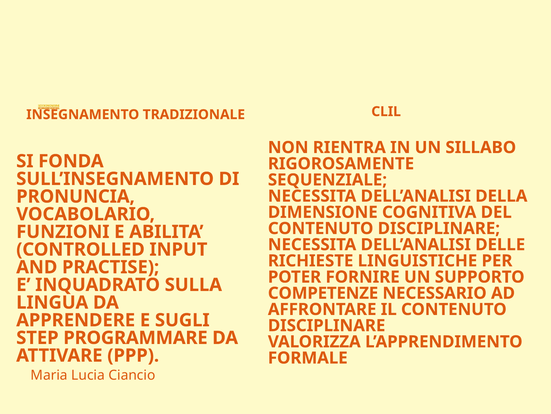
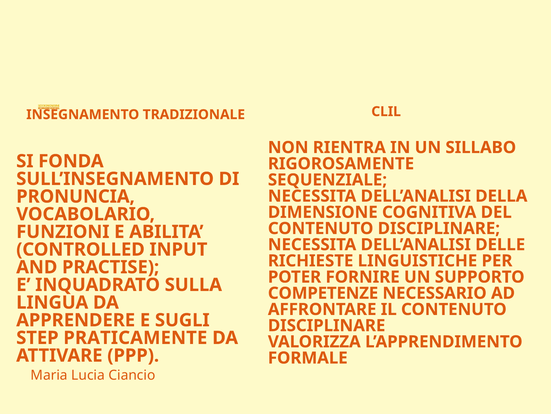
STEP PROGRAMMARE: PROGRAMMARE -> PRATICAMENTE
